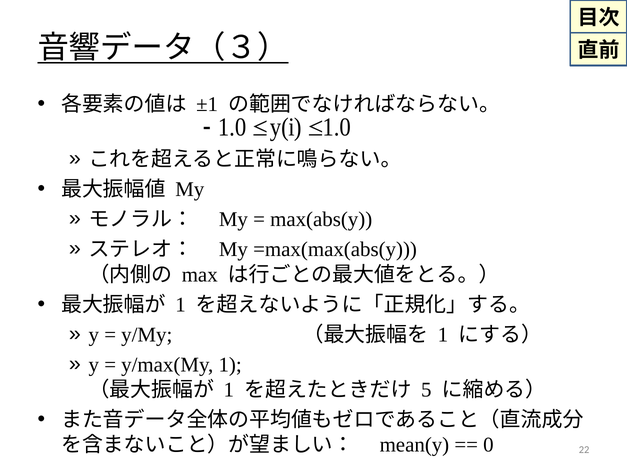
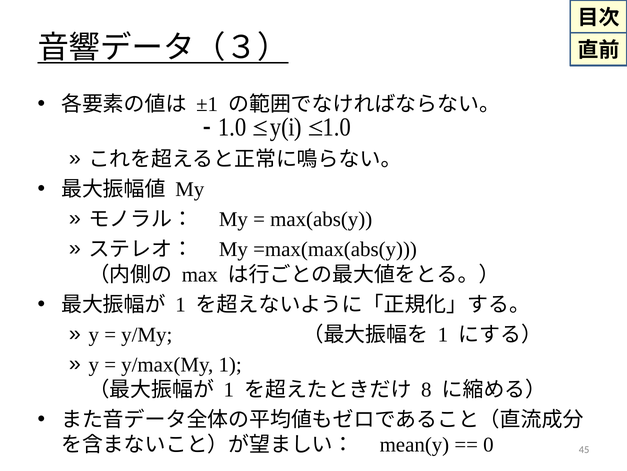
5: 5 -> 8
22: 22 -> 45
